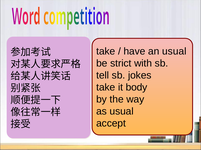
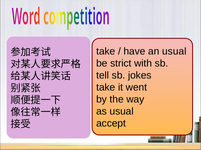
body: body -> went
